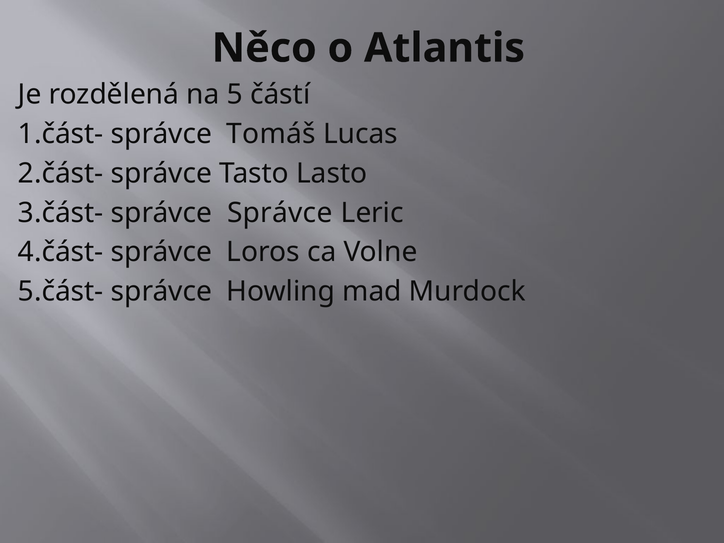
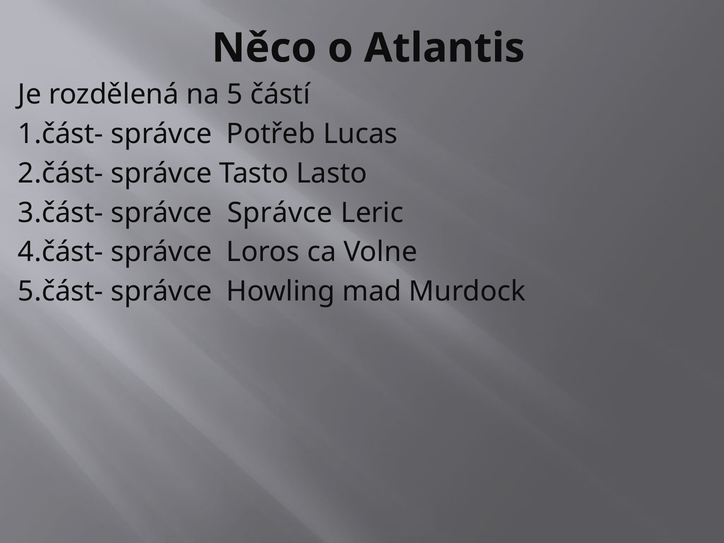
Tomáš: Tomáš -> Potřeb
